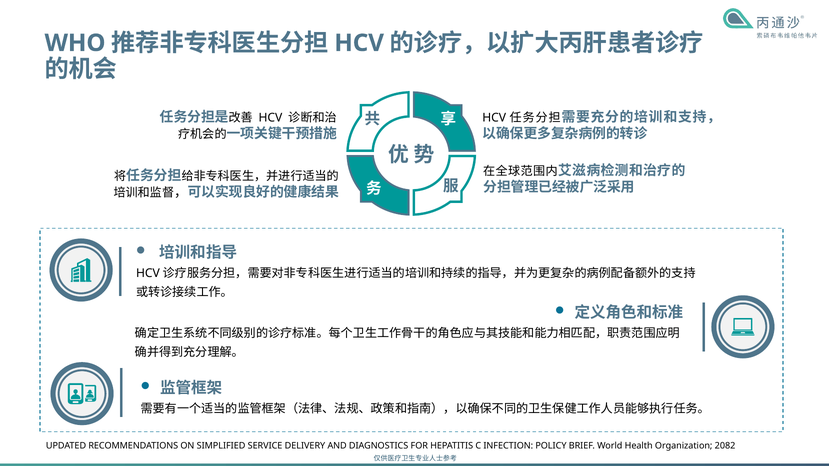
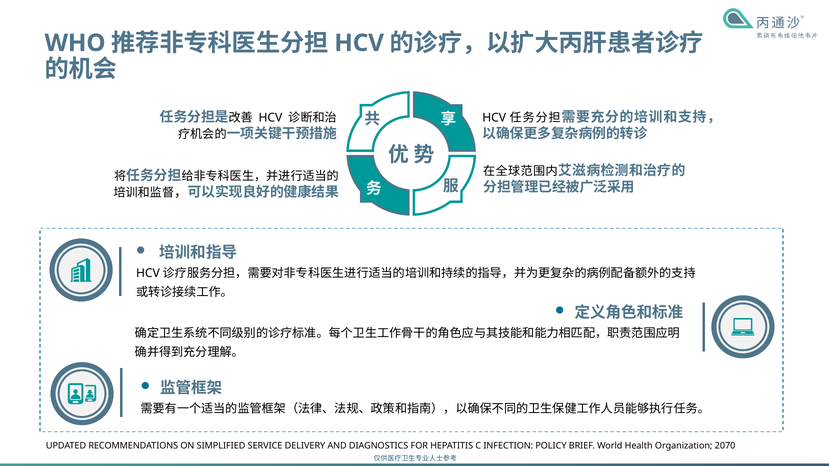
2082: 2082 -> 2070
